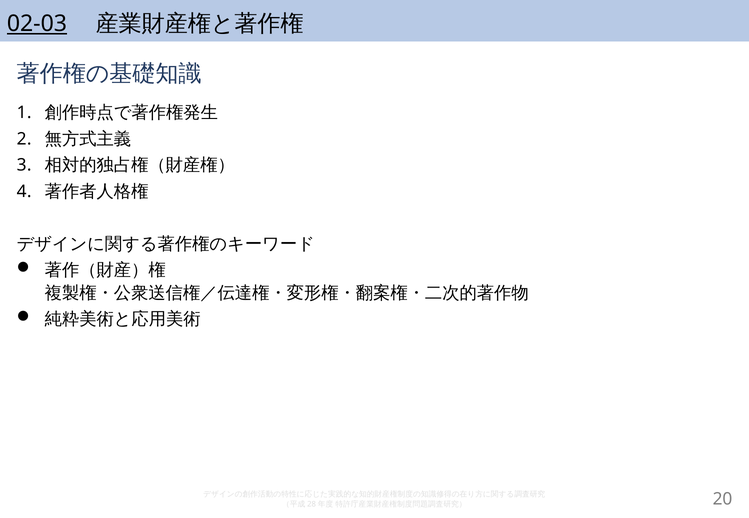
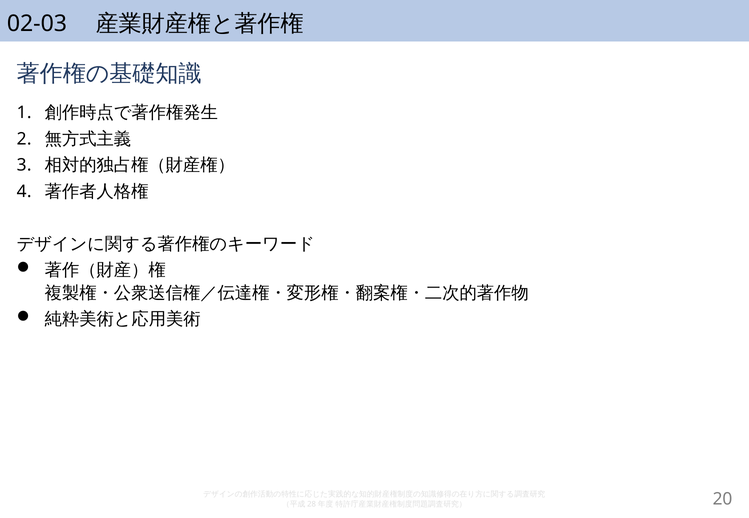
02-03 underline: present -> none
